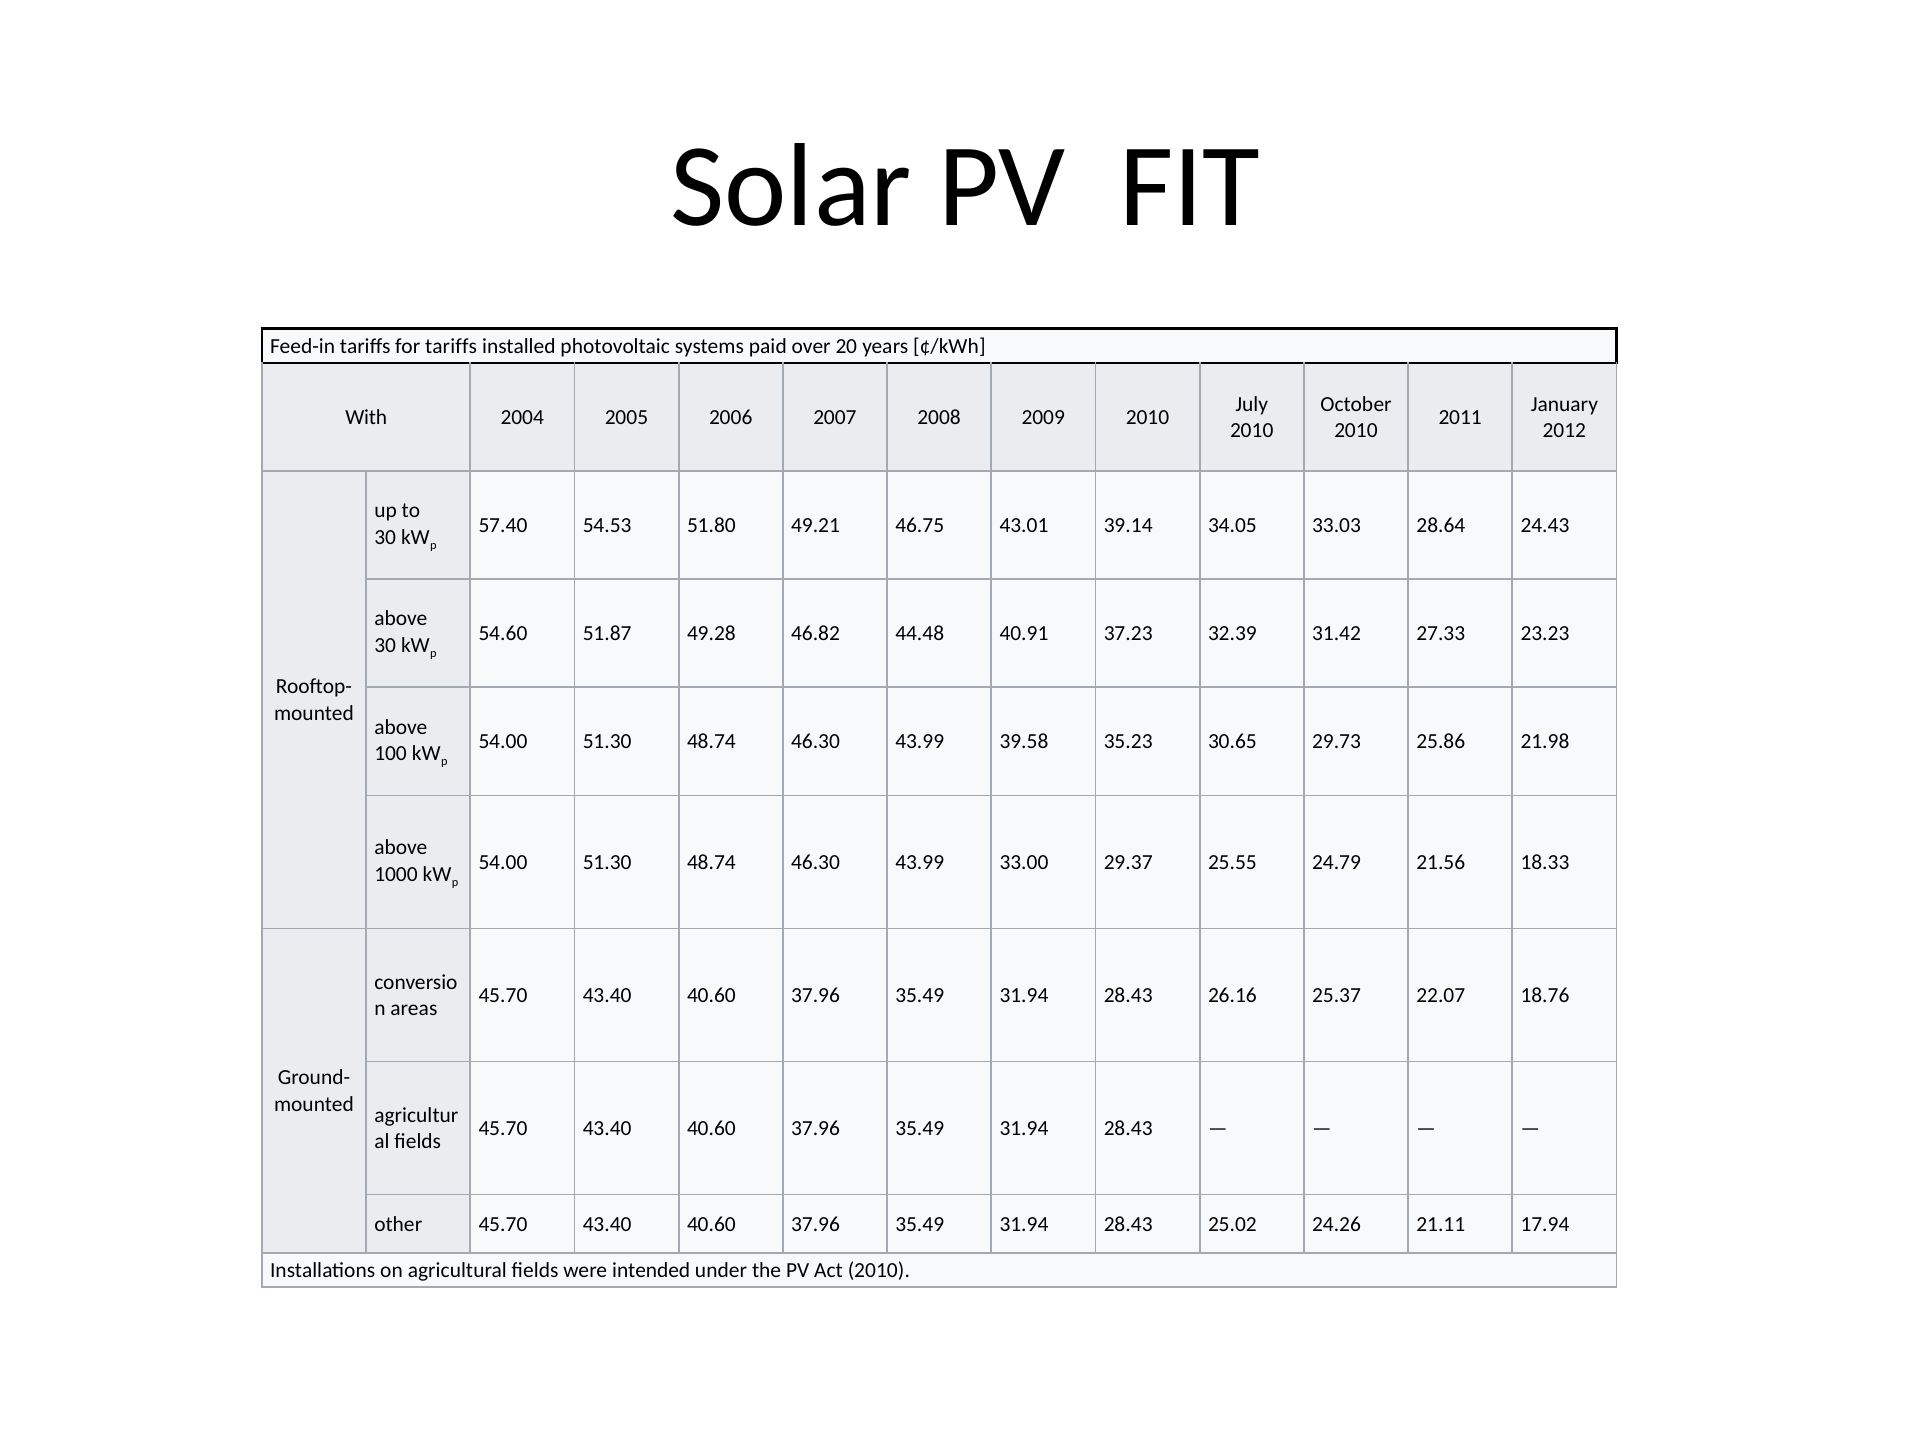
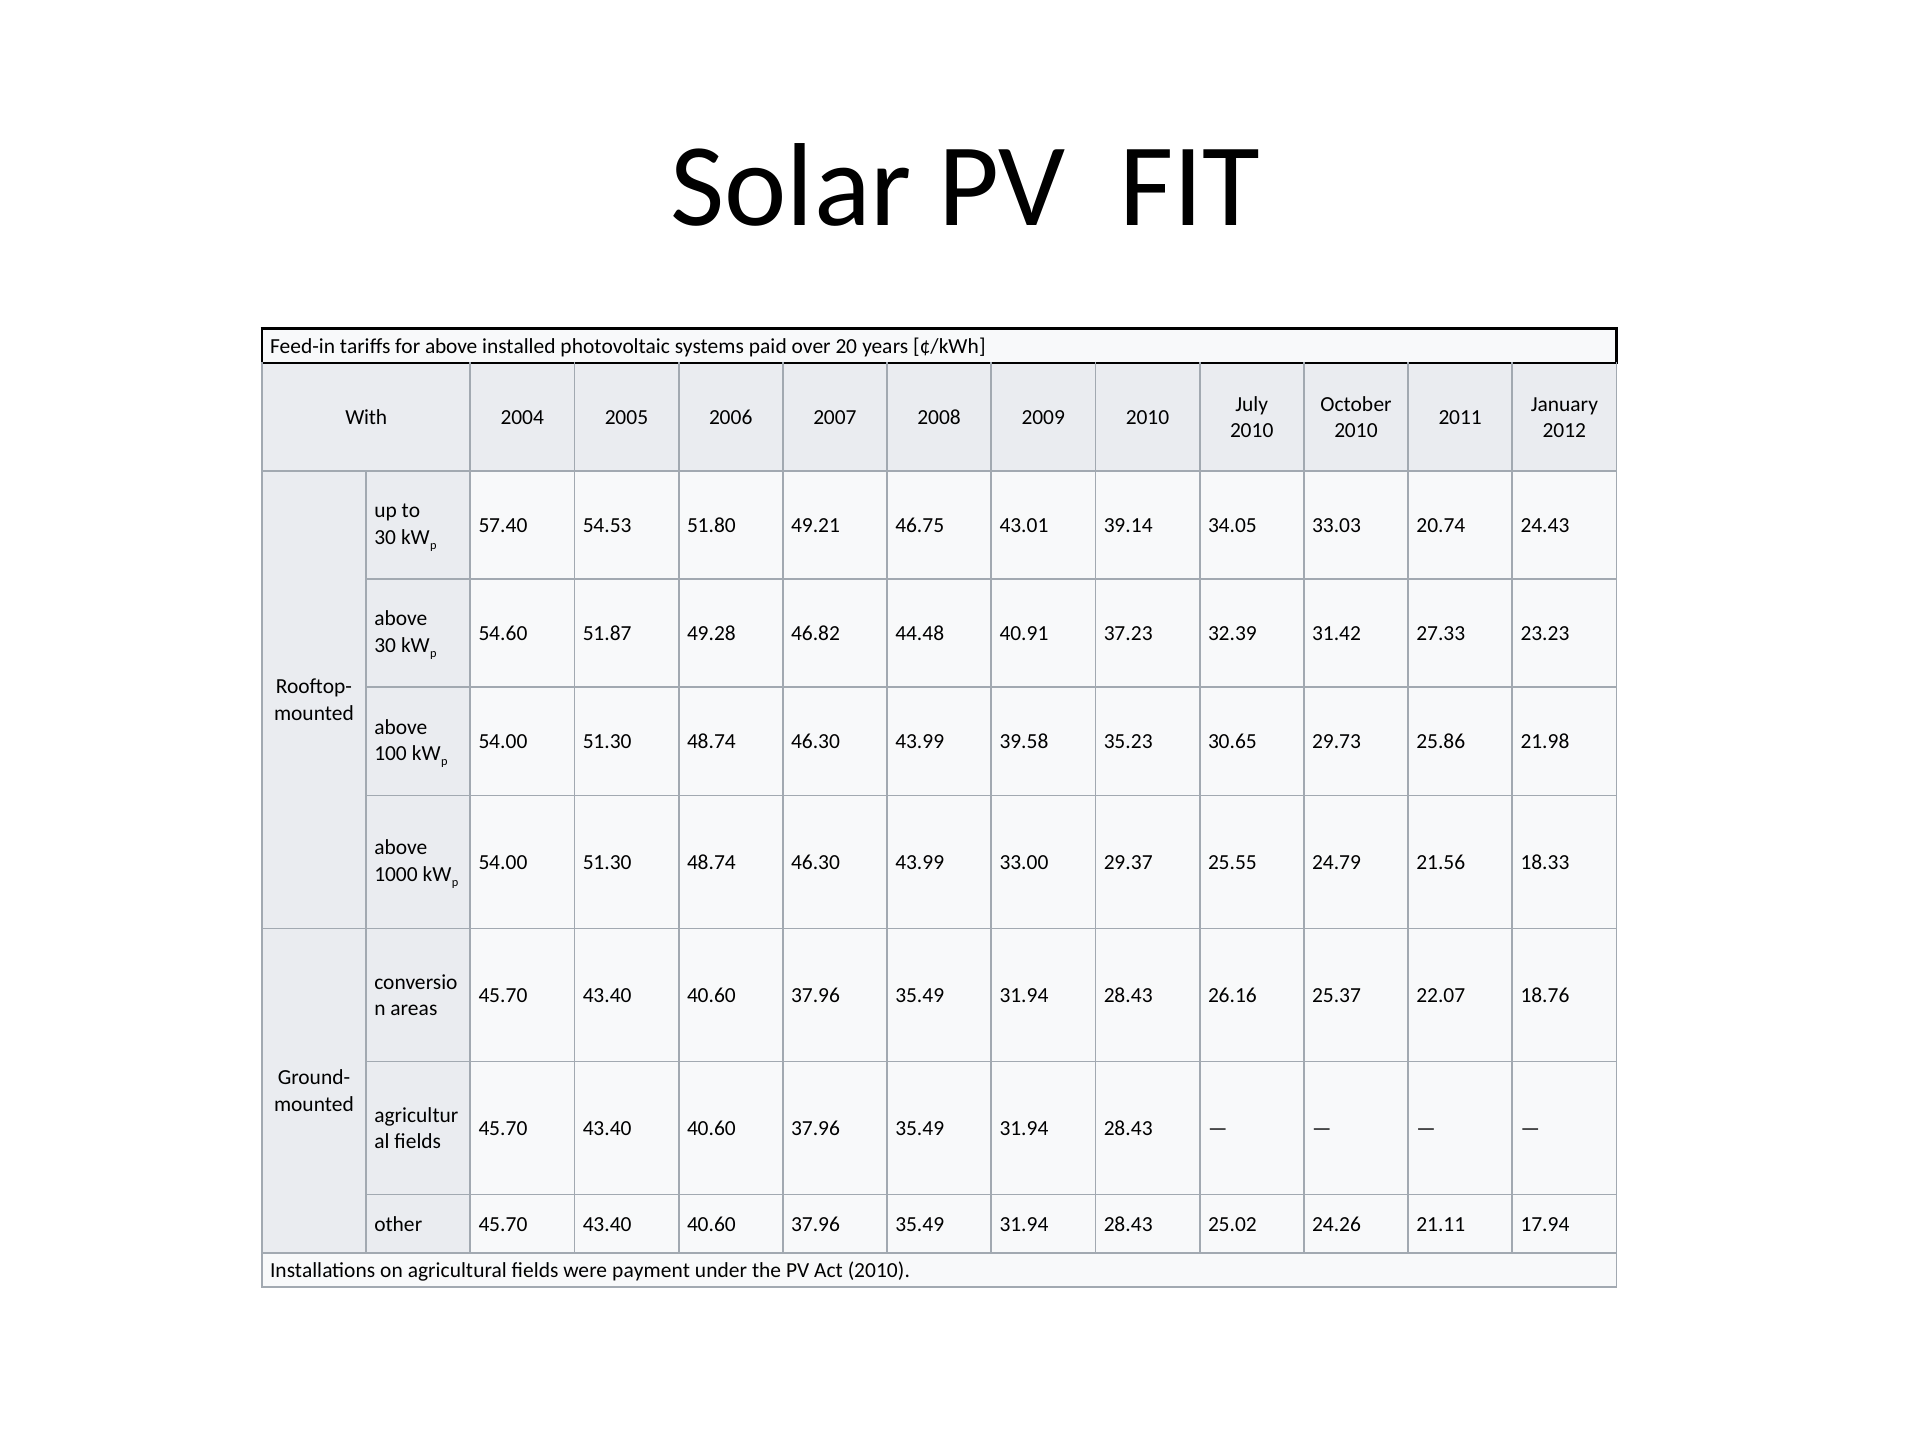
for tariffs: tariffs -> above
28.64: 28.64 -> 20.74
intended: intended -> payment
